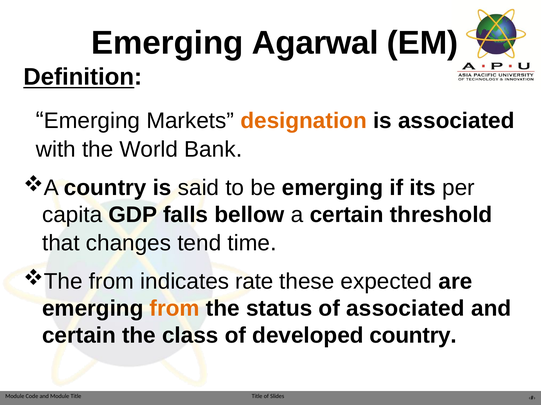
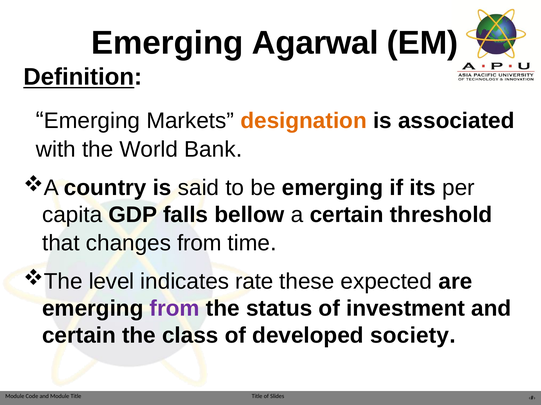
changes tend: tend -> from
from at (111, 282): from -> level
from at (175, 309) colour: orange -> purple
of associated: associated -> investment
developed country: country -> society
